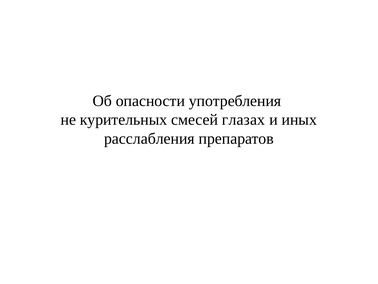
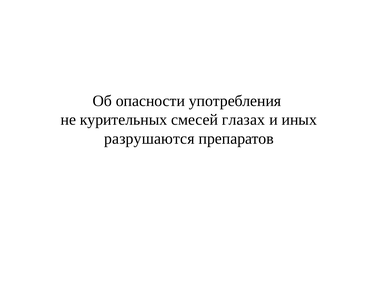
расслабления: расслабления -> разрушаются
